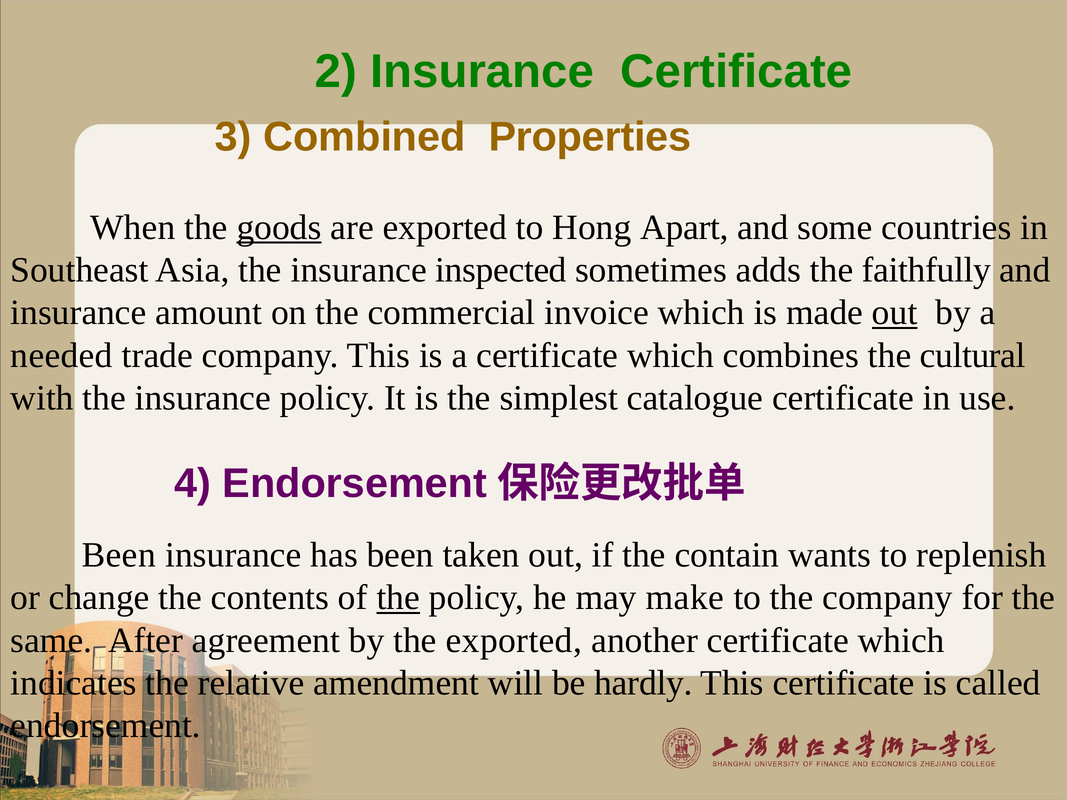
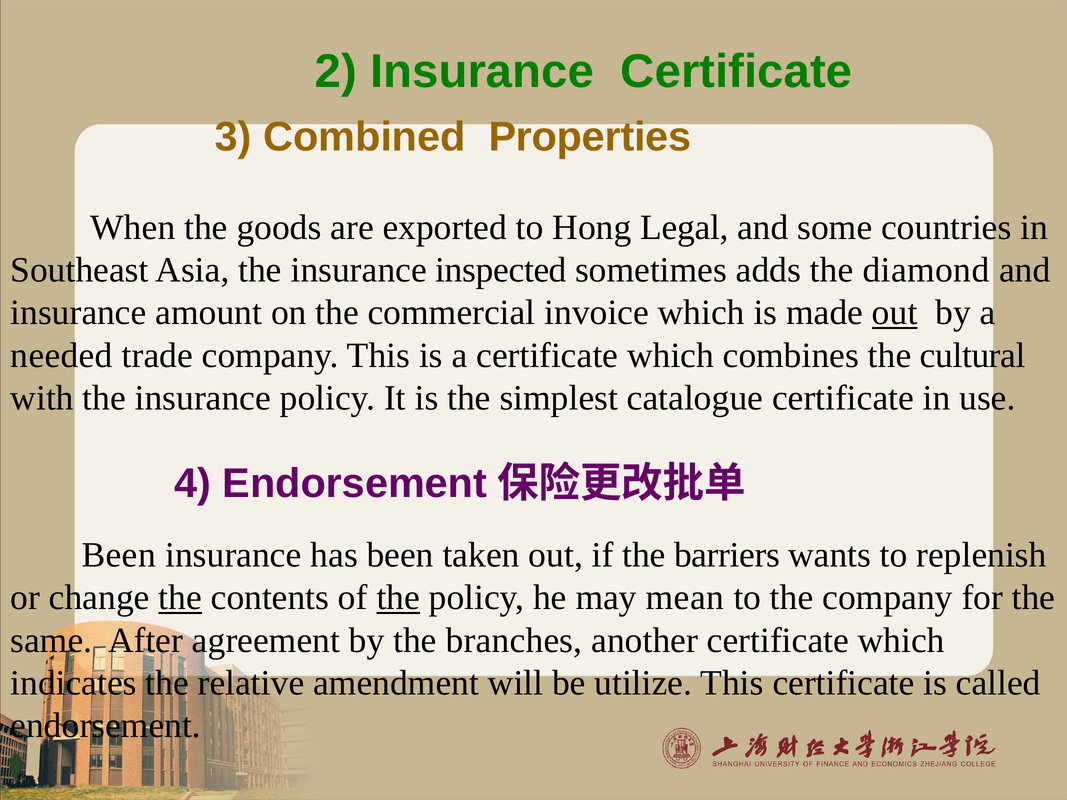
goods underline: present -> none
Apart: Apart -> Legal
faithfully: faithfully -> diamond
contain: contain -> barriers
the at (180, 598) underline: none -> present
make: make -> mean
the exported: exported -> branches
hardly: hardly -> utilize
